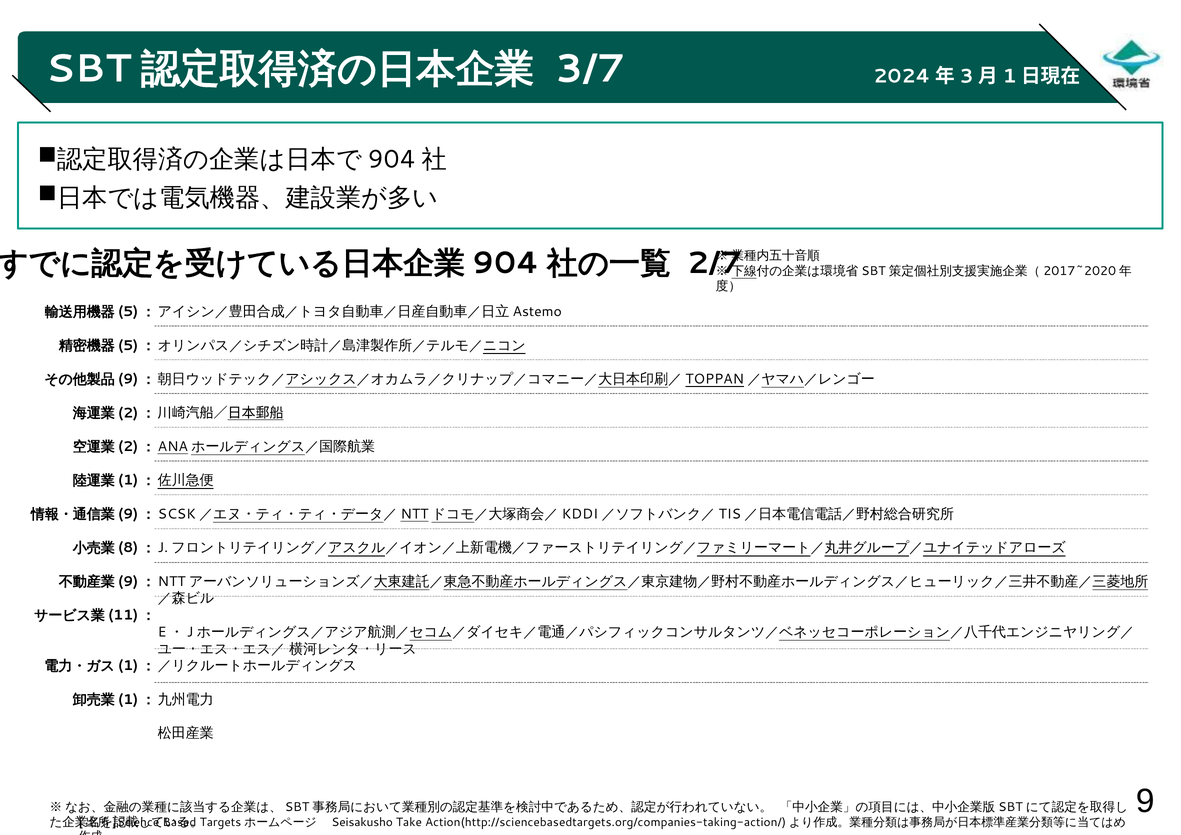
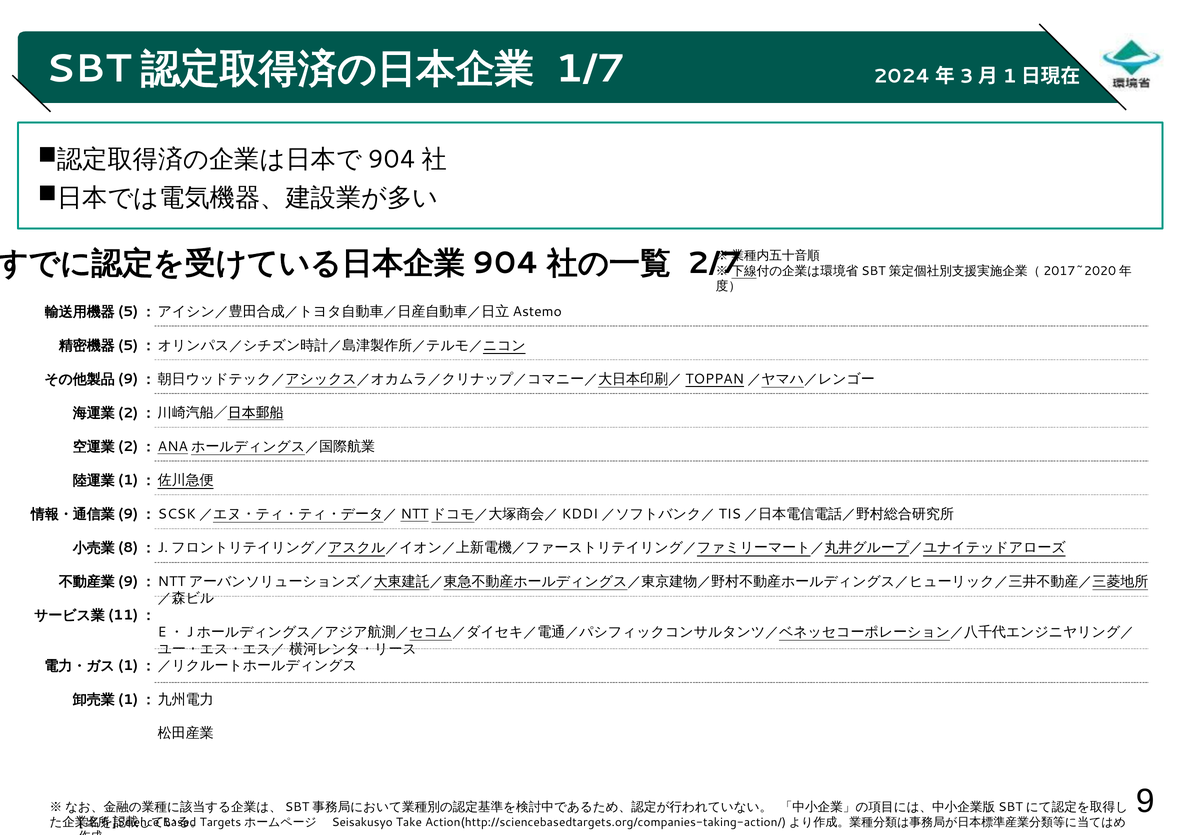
3/7: 3/7 -> 1/7
Seisakusho: Seisakusho -> Seisakusyo
